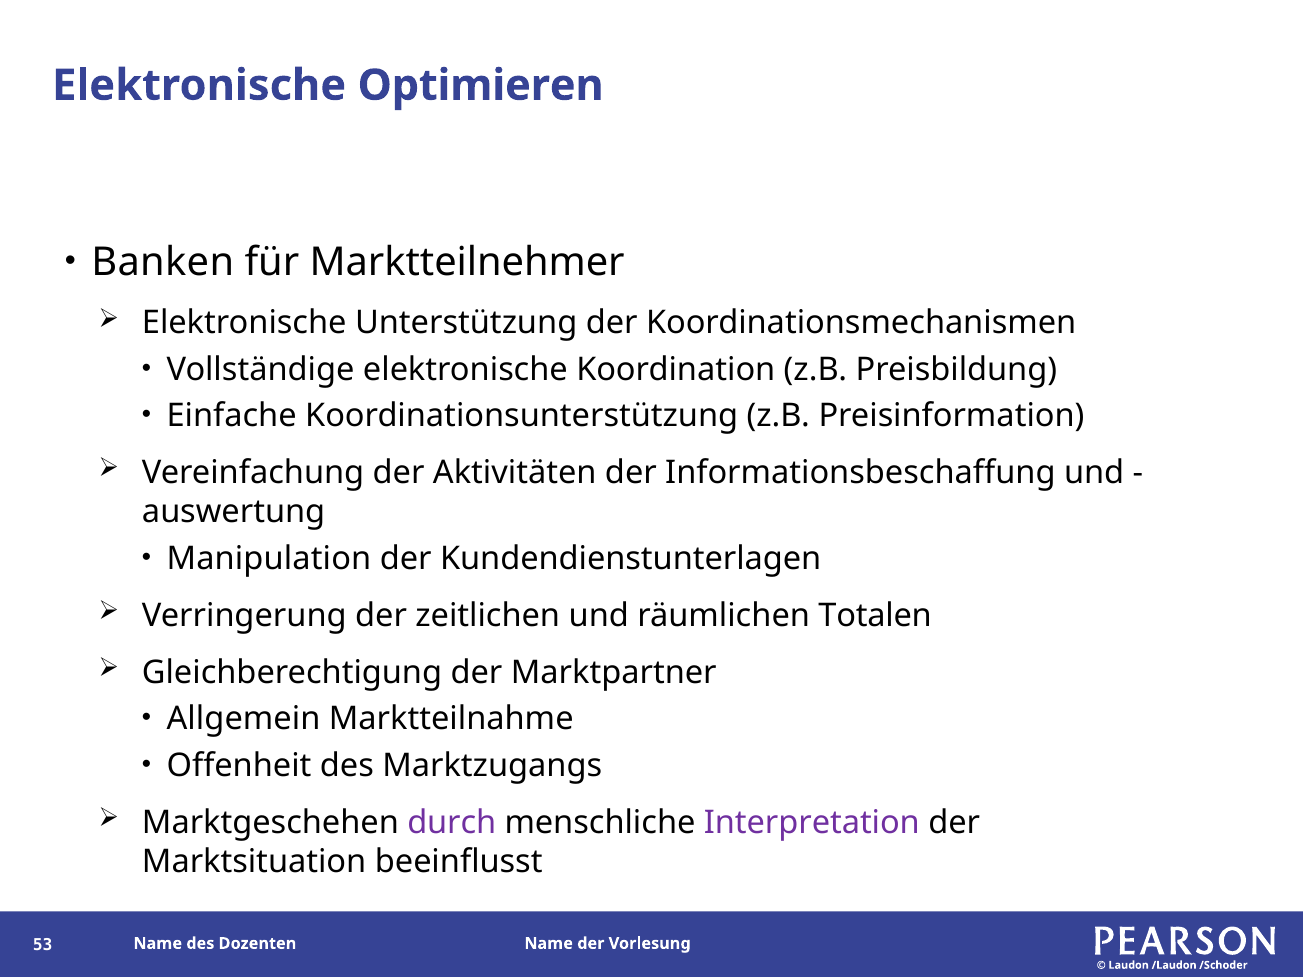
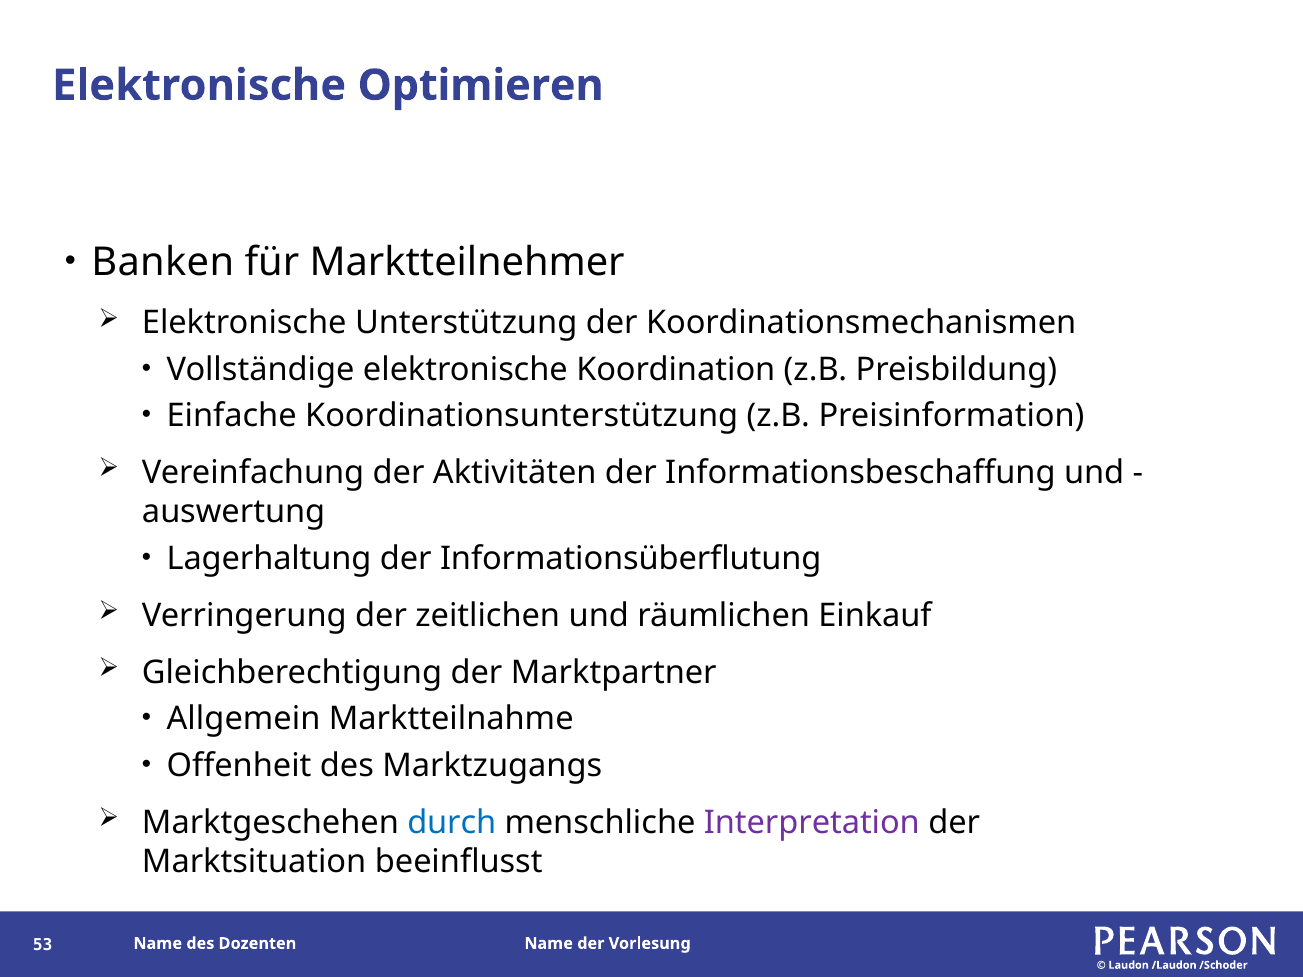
Manipulation: Manipulation -> Lagerhaltung
Kundendienstunterlagen: Kundendienstunterlagen -> Informationsüberflutung
Totalen: Totalen -> Einkauf
durch colour: purple -> blue
